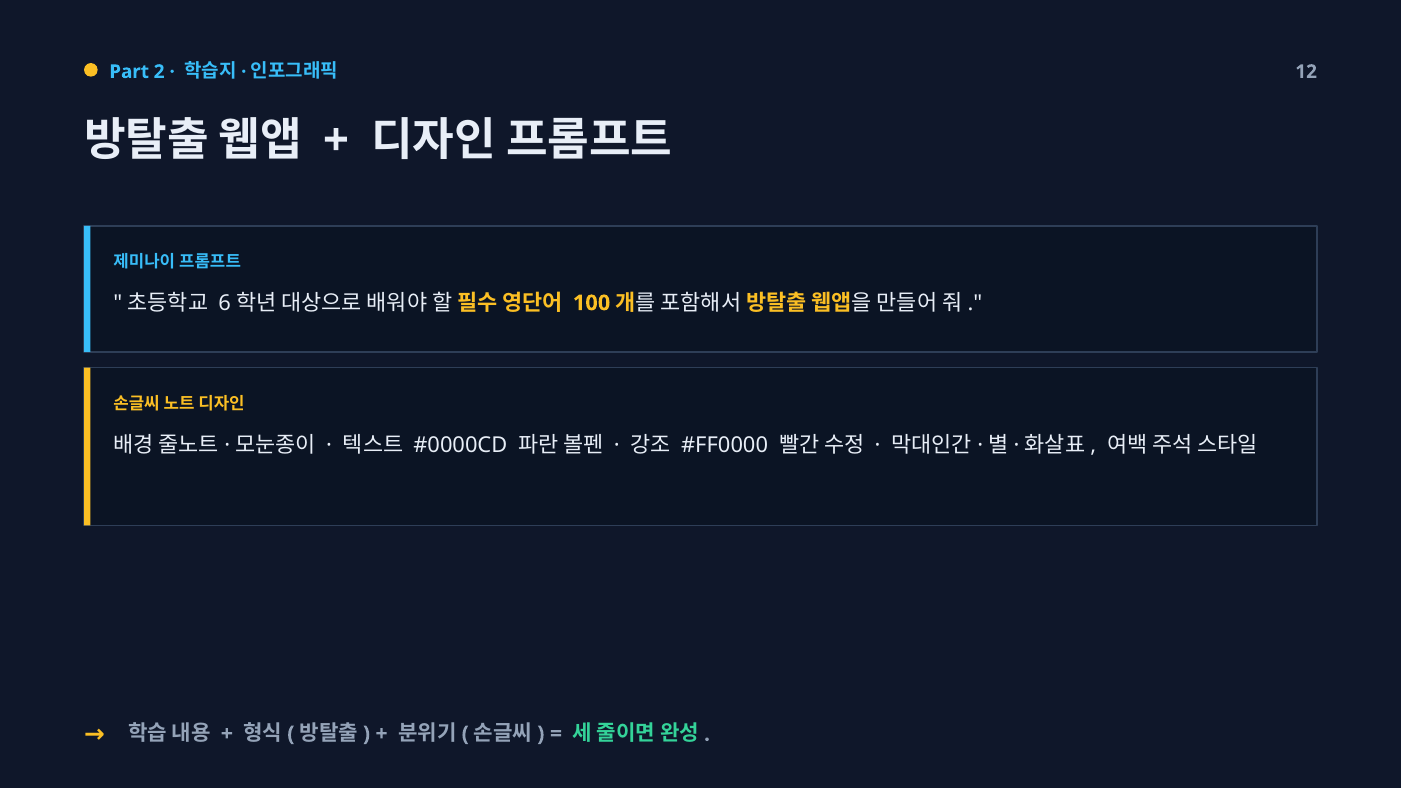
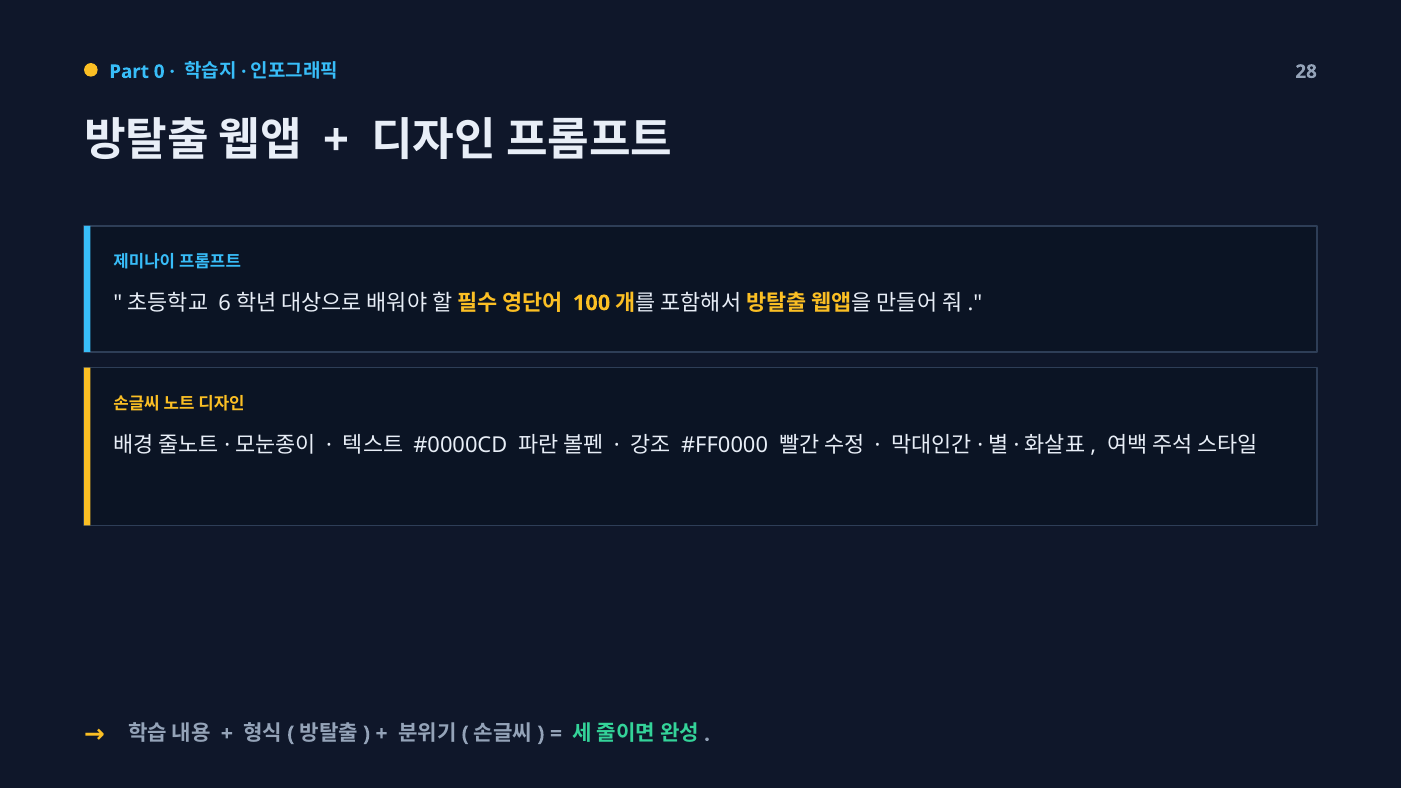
2: 2 -> 0
12: 12 -> 28
